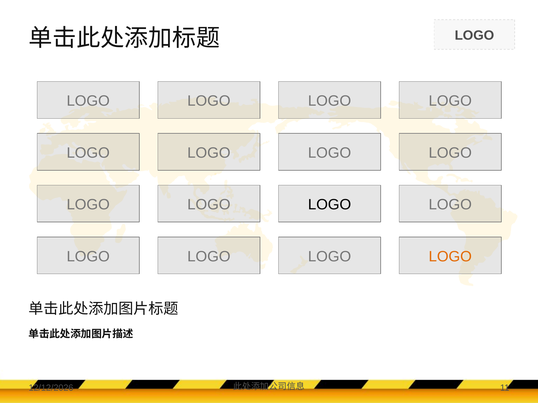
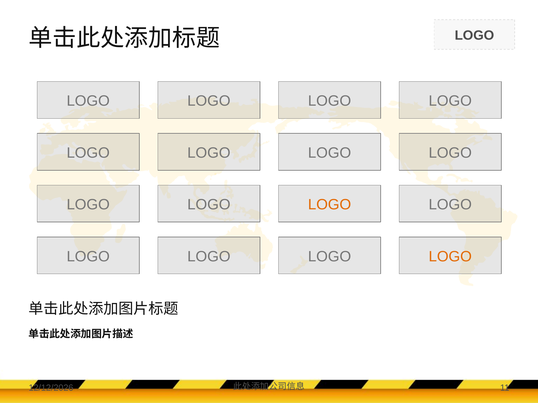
LOGO at (330, 205) colour: black -> orange
